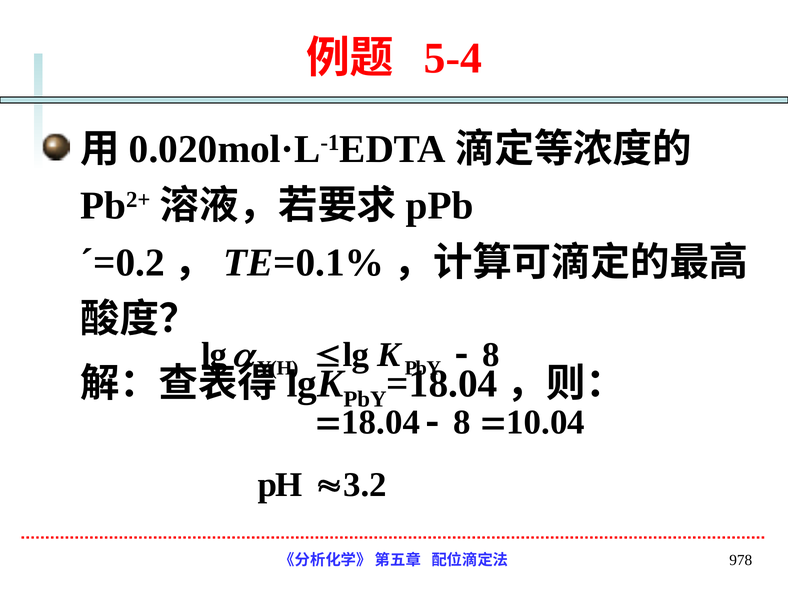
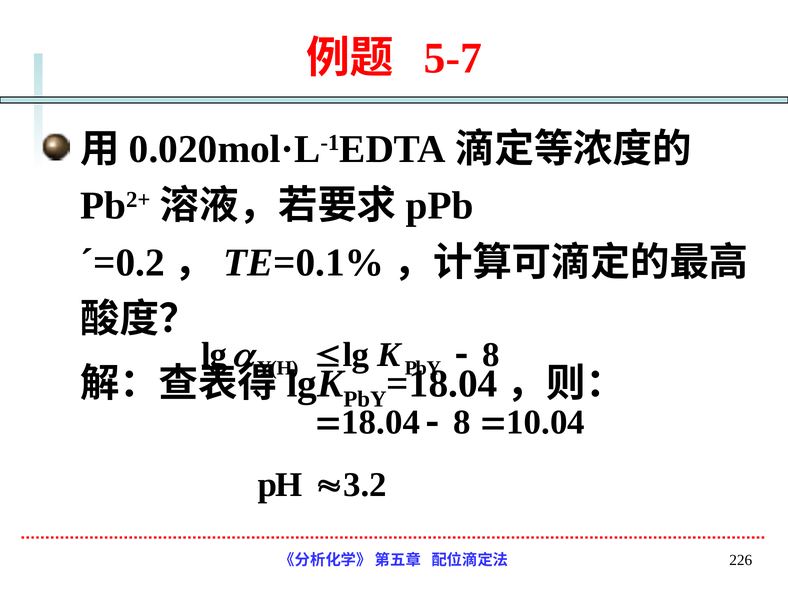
5-4: 5-4 -> 5-7
978: 978 -> 226
